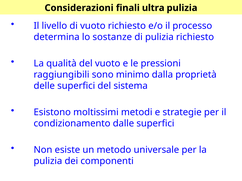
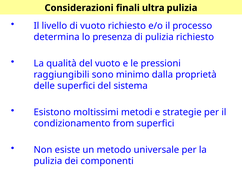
sostanze: sostanze -> presenza
dalle: dalle -> from
